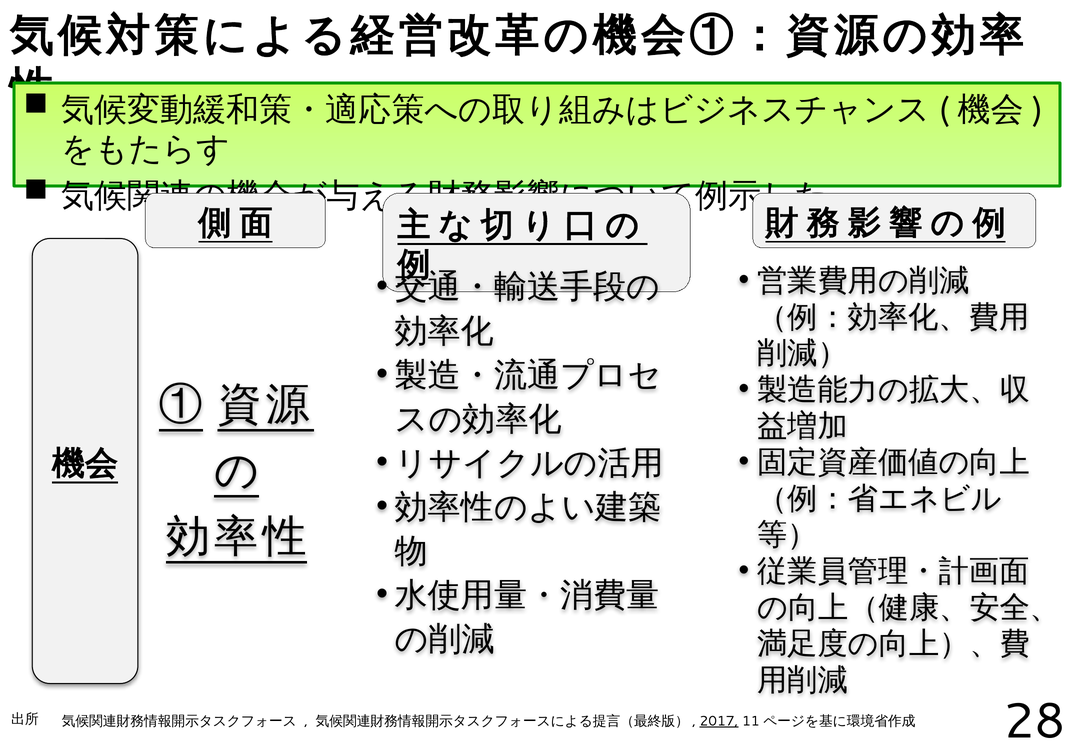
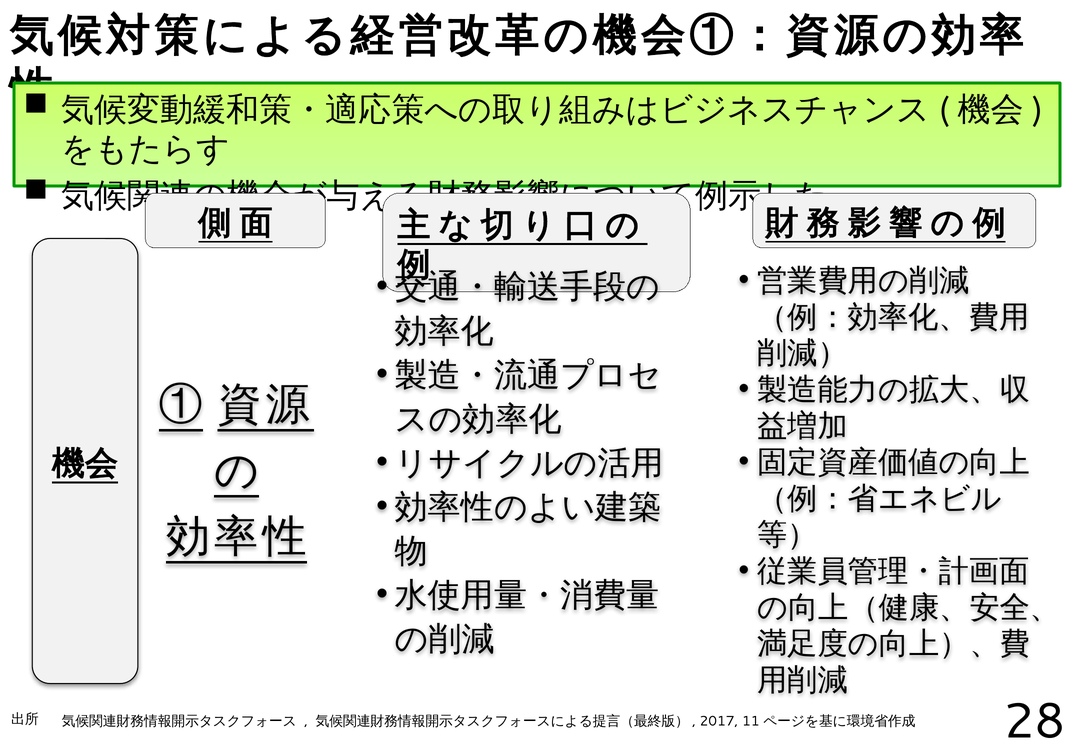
2017 underline: present -> none
